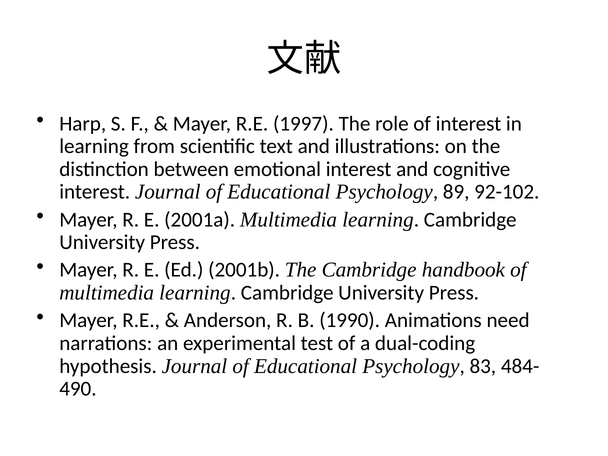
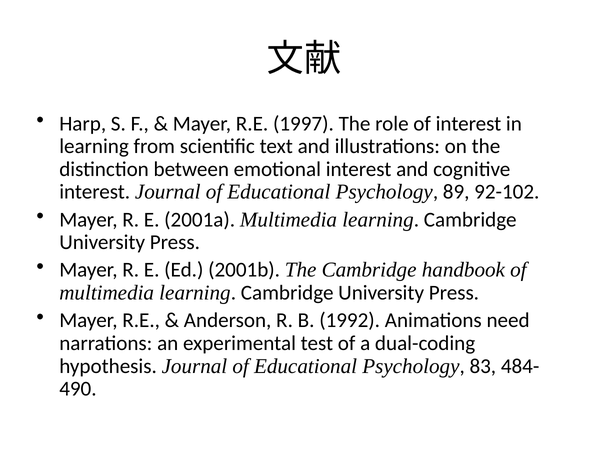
1990: 1990 -> 1992
